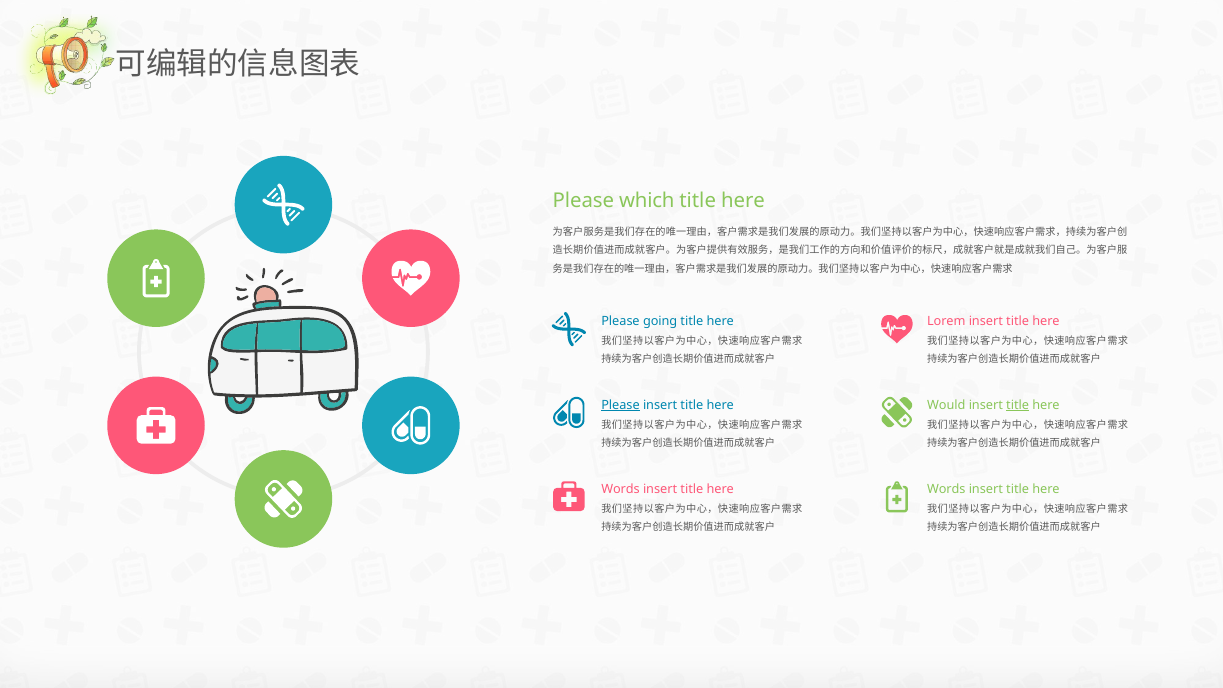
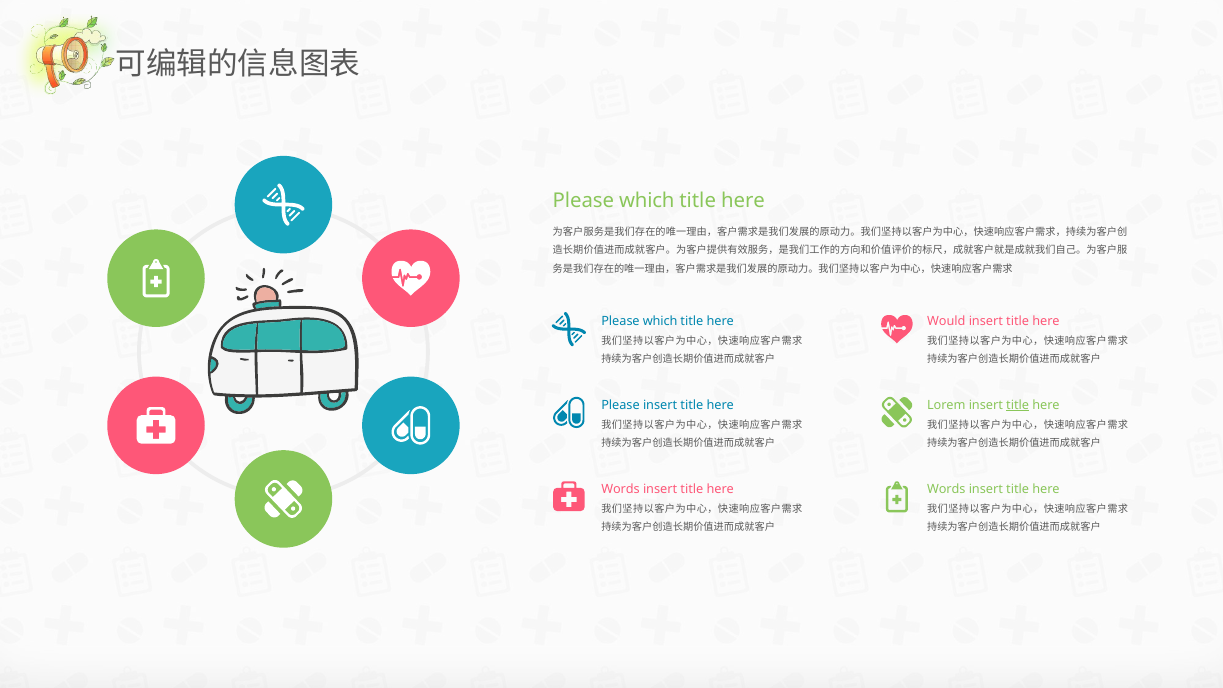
going at (660, 321): going -> which
Lorem: Lorem -> Would
Please at (620, 405) underline: present -> none
Would: Would -> Lorem
